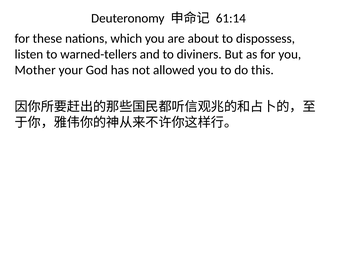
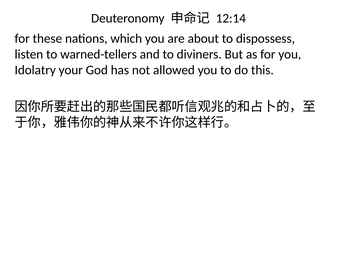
61:14: 61:14 -> 12:14
Mother: Mother -> Idolatry
